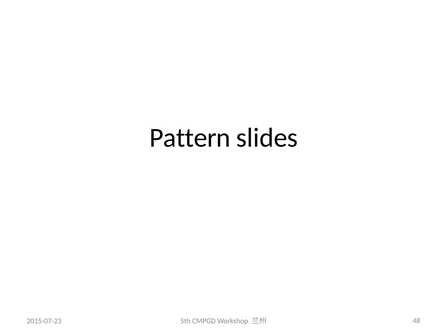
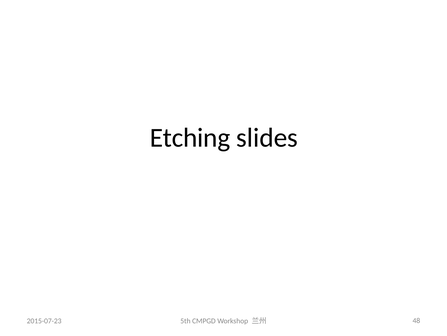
Pattern: Pattern -> Etching
